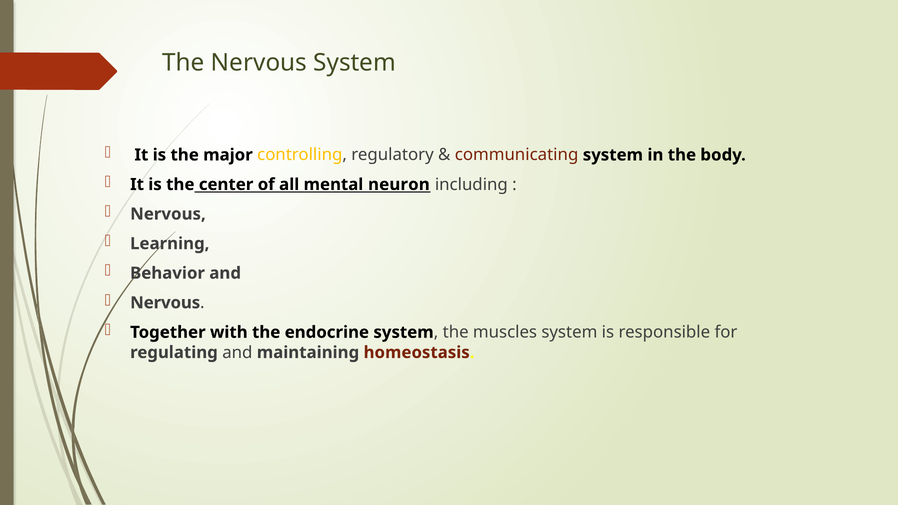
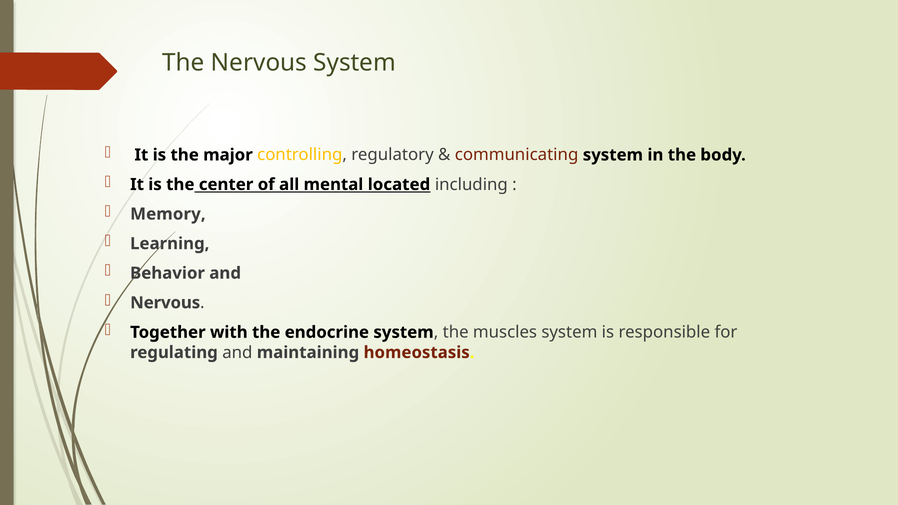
neuron: neuron -> located
Nervous at (168, 214): Nervous -> Memory
